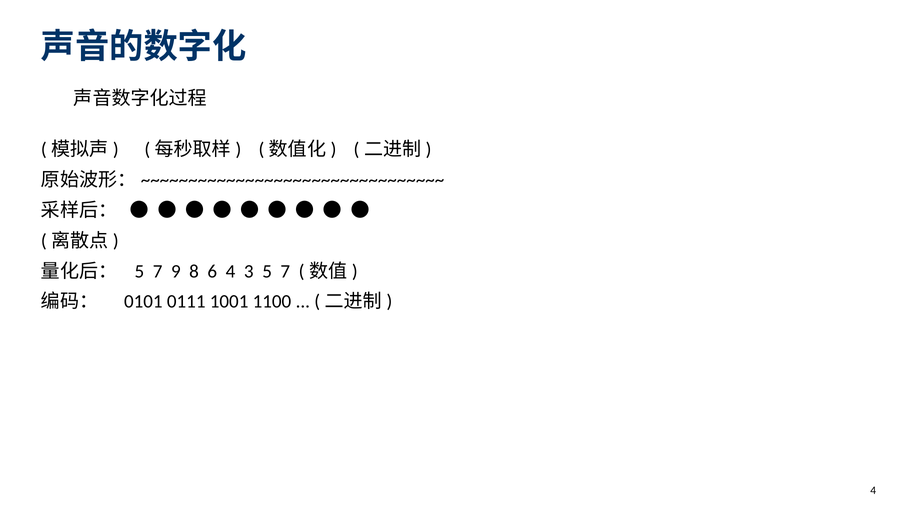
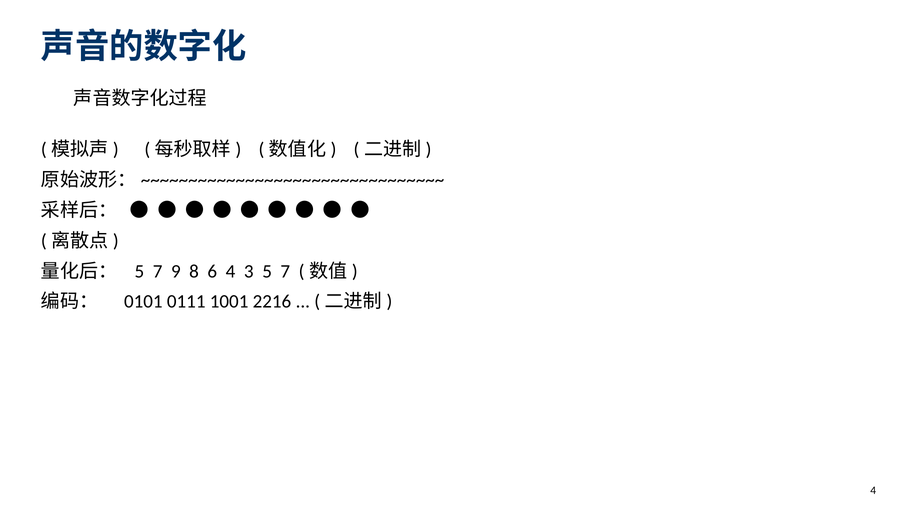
1100: 1100 -> 2216
